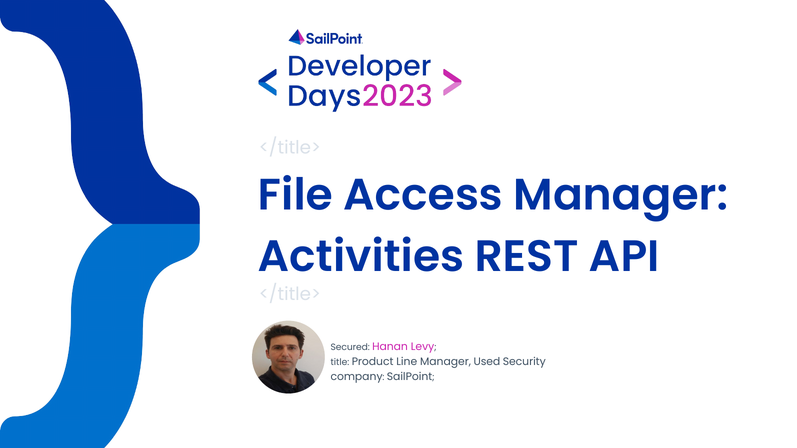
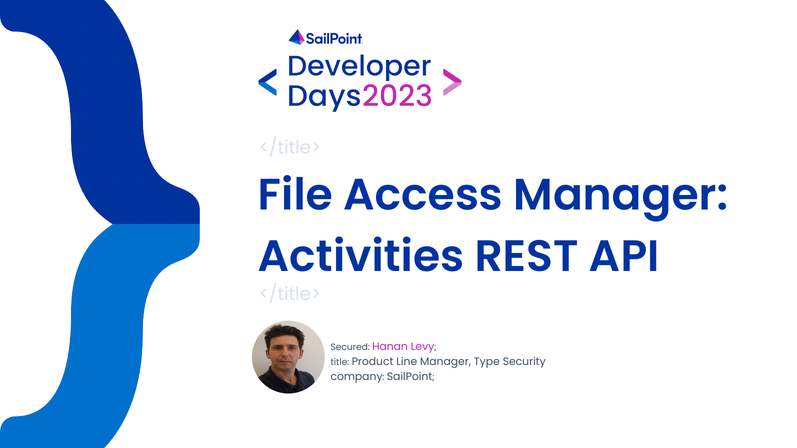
Used: Used -> Type
